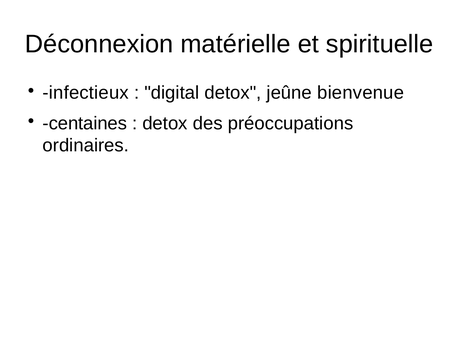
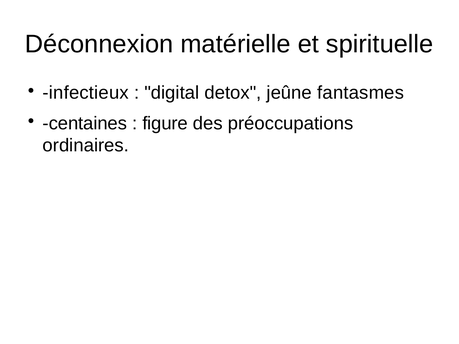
bienvenue: bienvenue -> fantasmes
detox at (165, 123): detox -> figure
